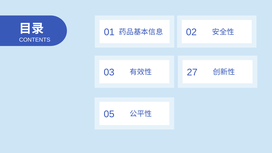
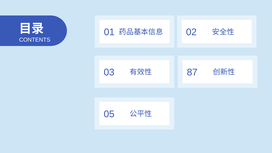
27: 27 -> 87
